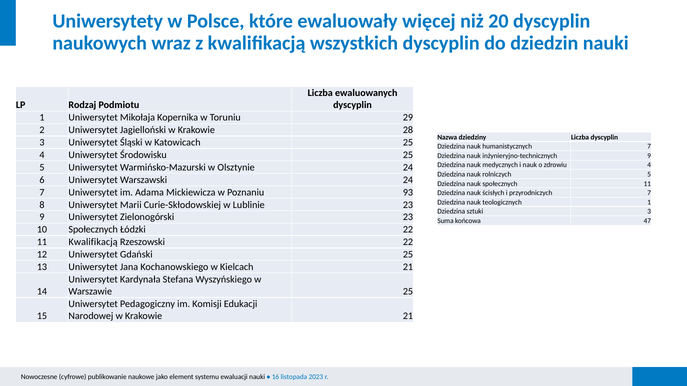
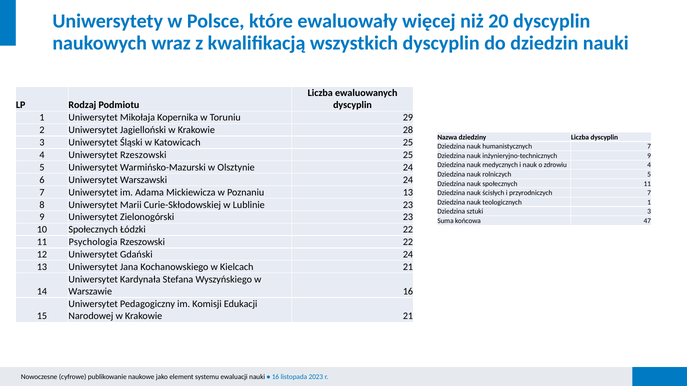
Uniwersytet Środowisku: Środowisku -> Rzeszowski
Poznaniu 93: 93 -> 13
11 Kwalifikacją: Kwalifikacją -> Psychologia
Gdański 25: 25 -> 24
Warszawie 25: 25 -> 16
